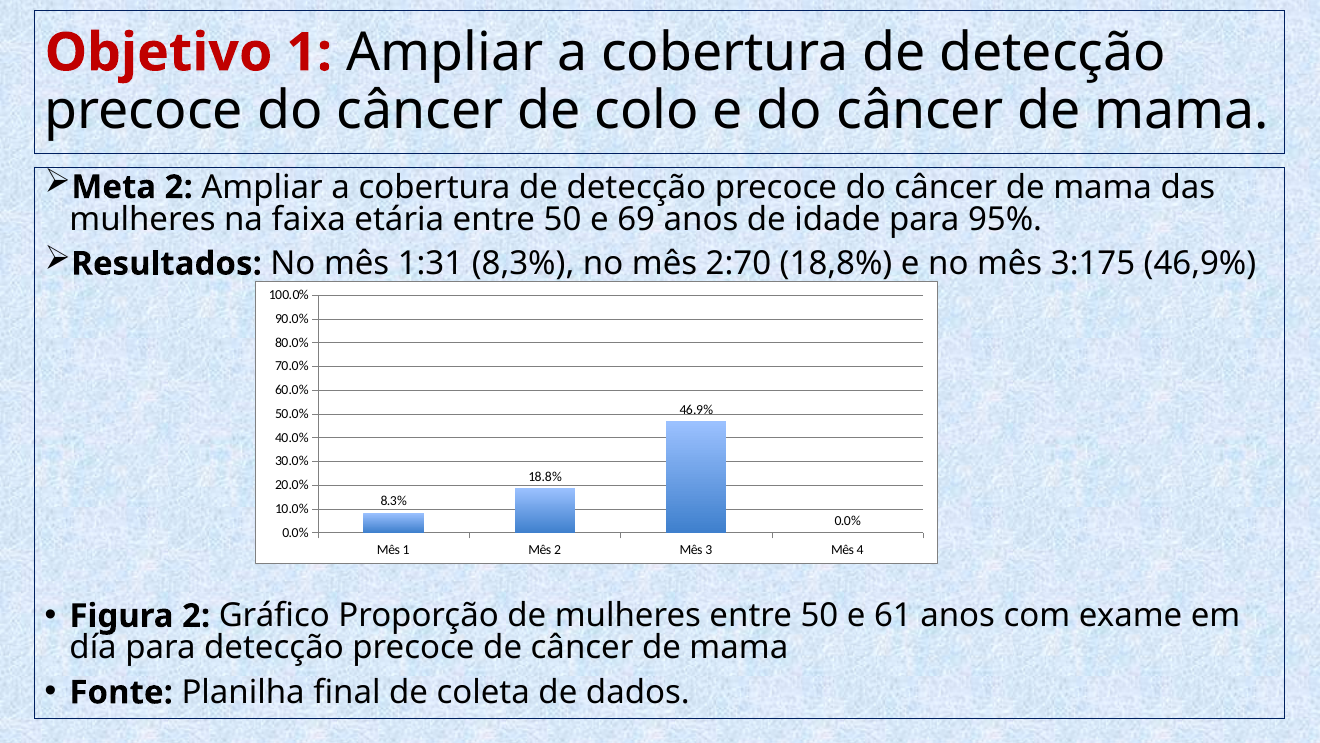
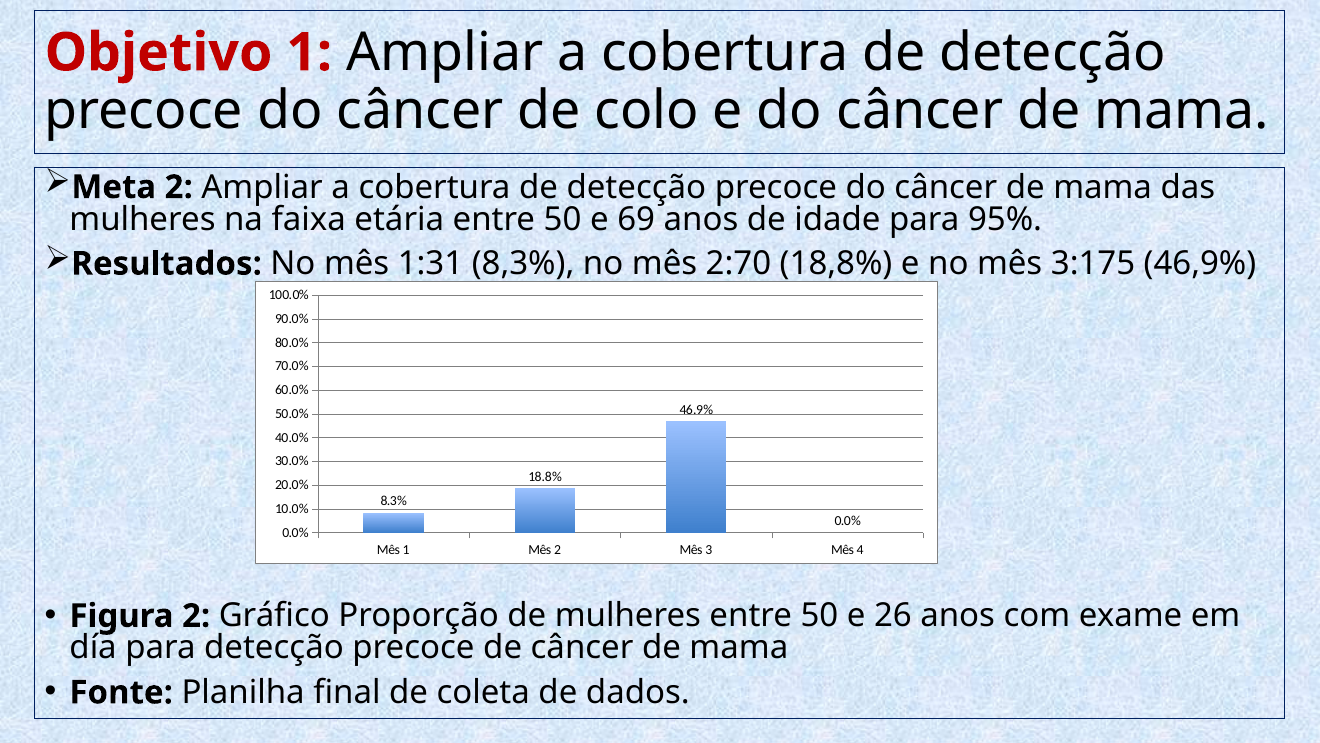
61: 61 -> 26
